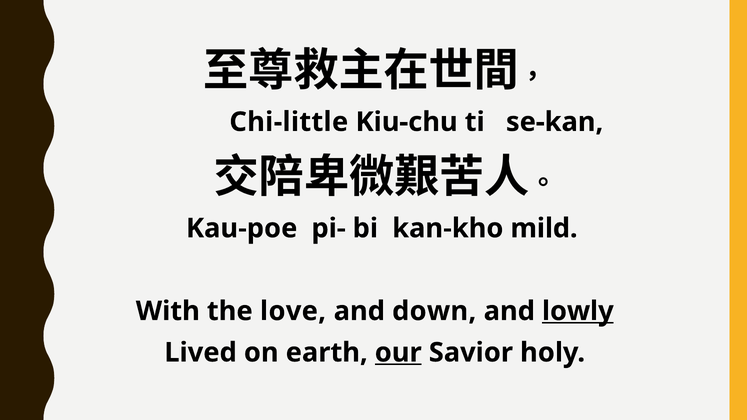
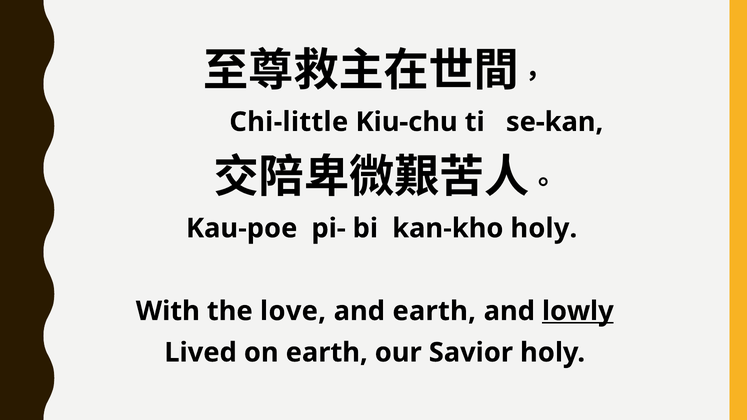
kan-kho mild: mild -> holy
and down: down -> earth
our underline: present -> none
